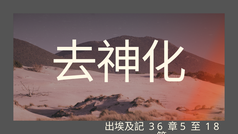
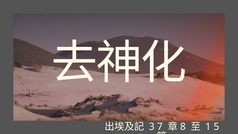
6: 6 -> 7
5: 5 -> 8
8: 8 -> 5
